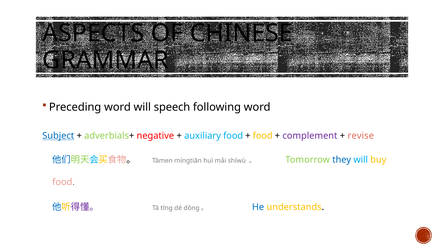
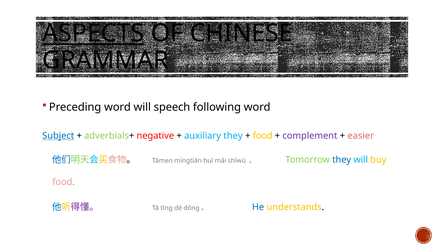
ASPECTS underline: none -> present
auxiliary food: food -> they
revise: revise -> easier
